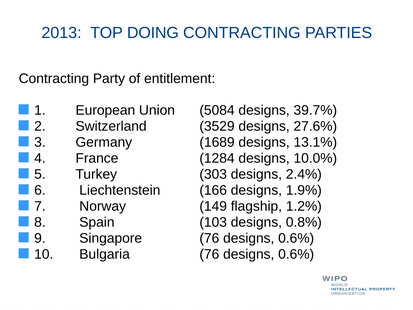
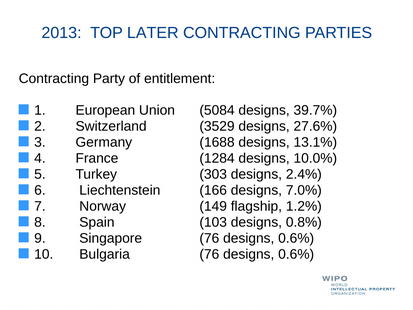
DOING: DOING -> LATER
1689: 1689 -> 1688
1.9%: 1.9% -> 7.0%
